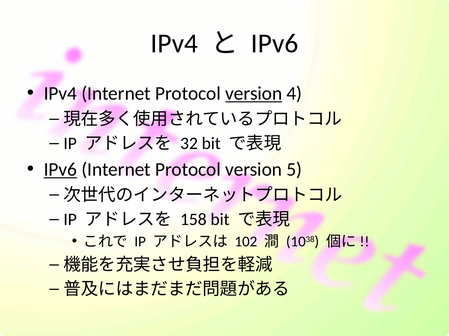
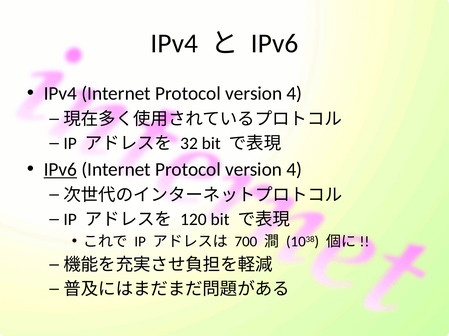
version at (254, 94) underline: present -> none
5 at (294, 170): 5 -> 4
158: 158 -> 120
102: 102 -> 700
